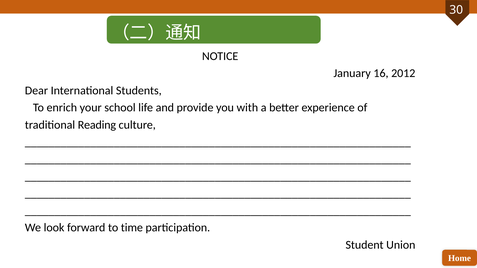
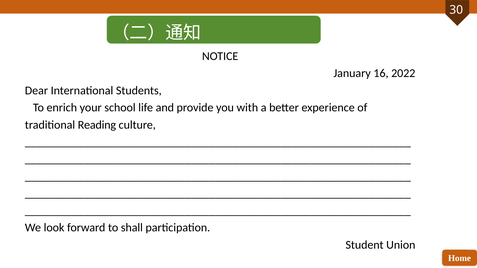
2012: 2012 -> 2022
time: time -> shall
